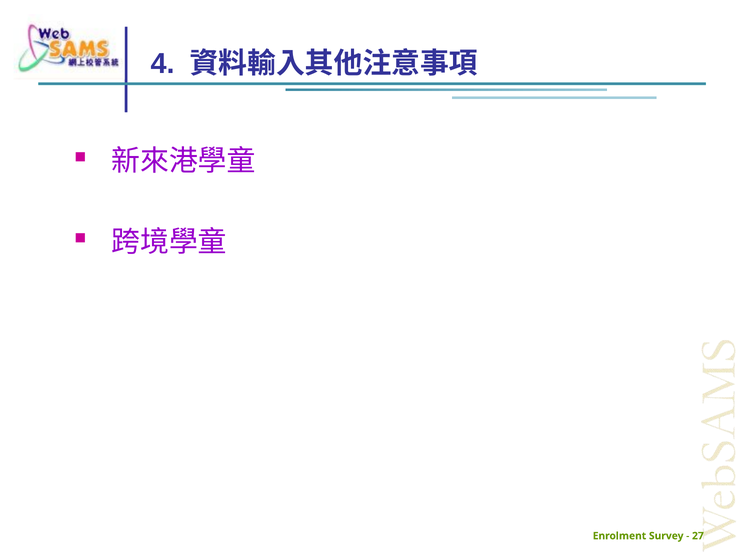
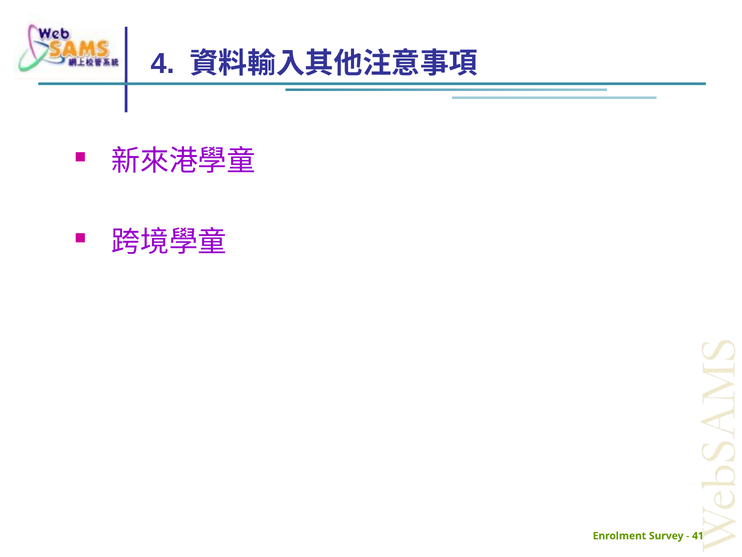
27: 27 -> 41
